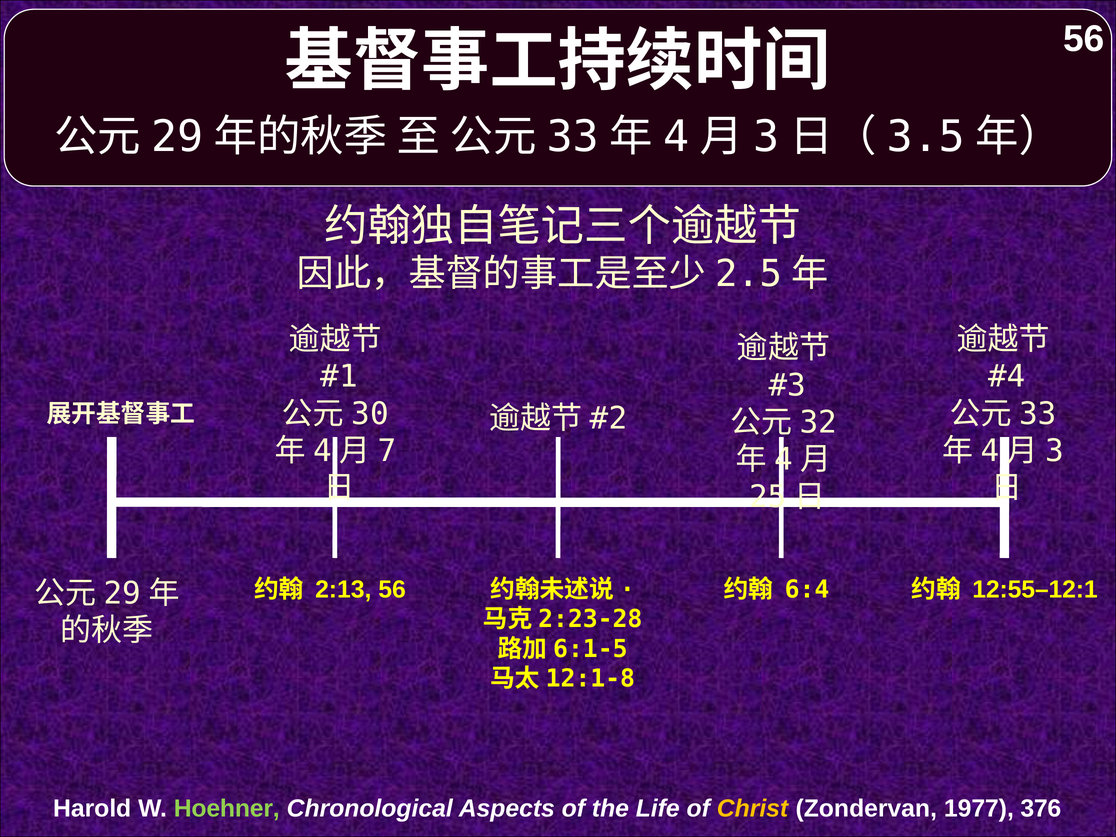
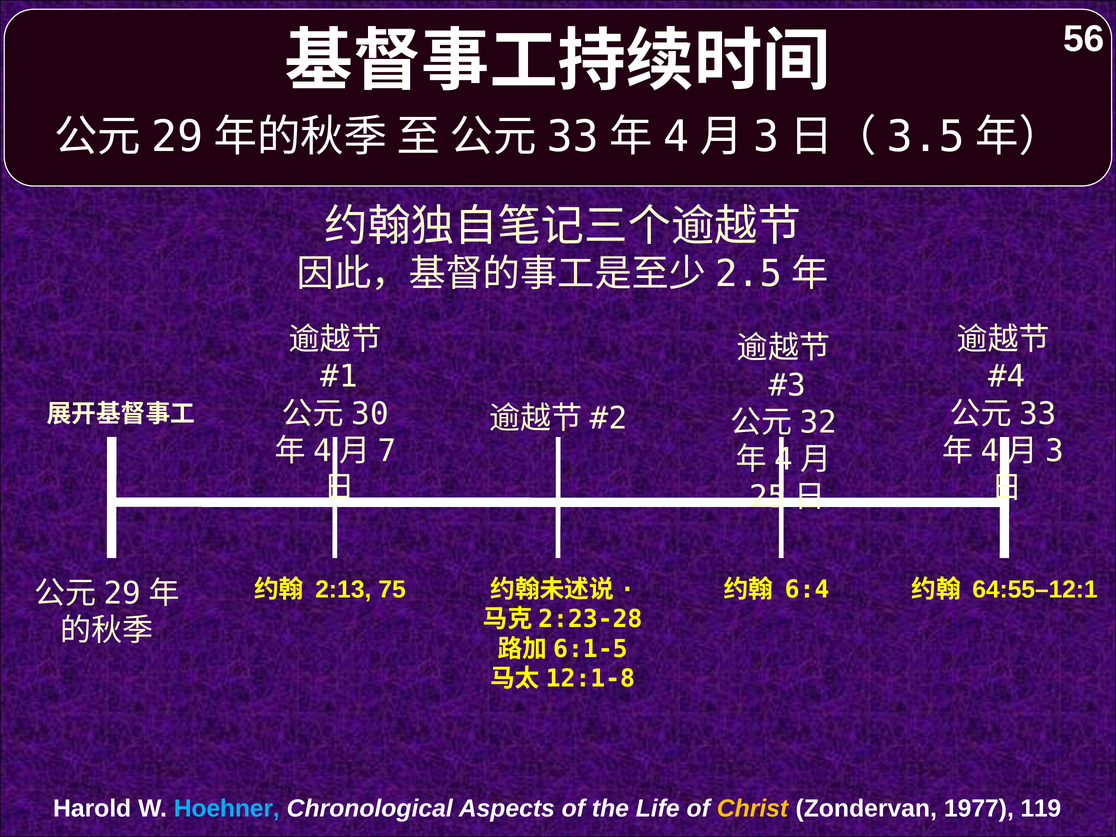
2:13 56: 56 -> 75
12:55–12:1: 12:55–12:1 -> 64:55–12:1
Hoehner colour: light green -> light blue
376: 376 -> 119
